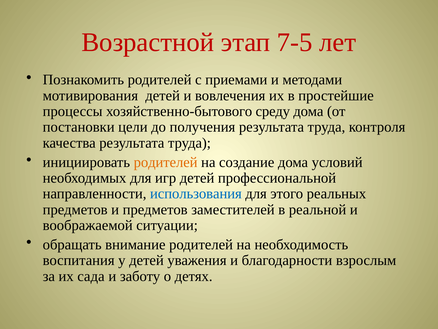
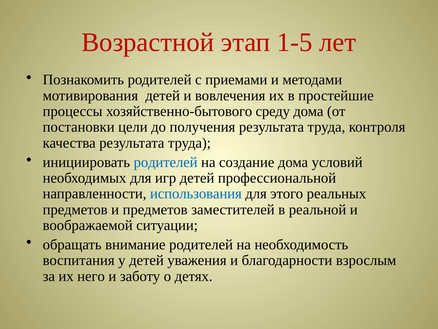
7-5: 7-5 -> 1-5
родителей at (166, 162) colour: orange -> blue
сада: сада -> него
